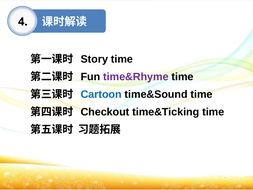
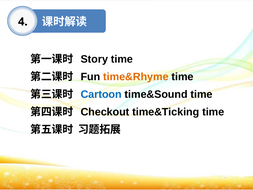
time&Rhyme colour: purple -> orange
